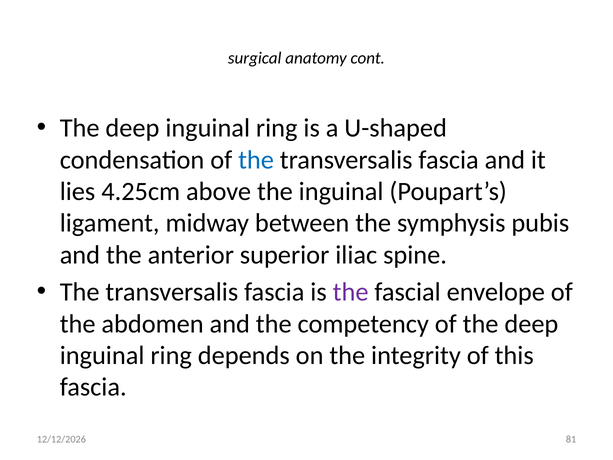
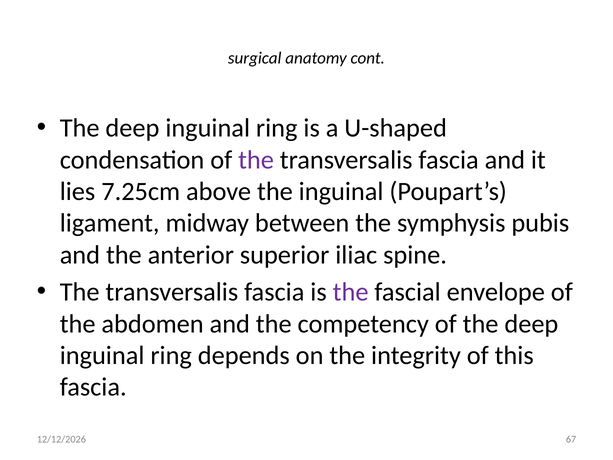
the at (256, 160) colour: blue -> purple
4.25cm: 4.25cm -> 7.25cm
81: 81 -> 67
